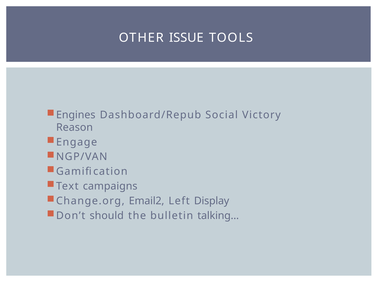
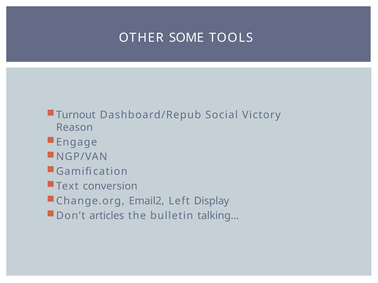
ISSUE: ISSUE -> SOME
Engines: Engines -> Turnout
campaigns: campaigns -> conversion
should: should -> articles
